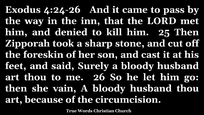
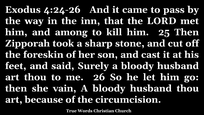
denied: denied -> among
